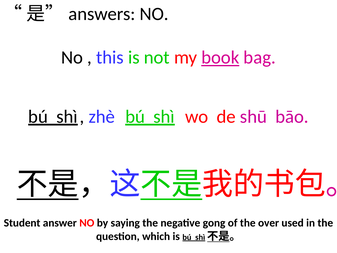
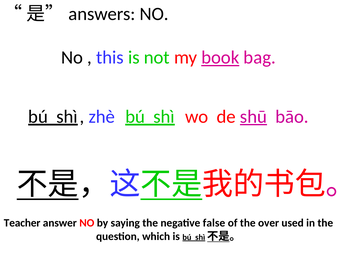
shū underline: none -> present
Student: Student -> Teacher
gong: gong -> false
